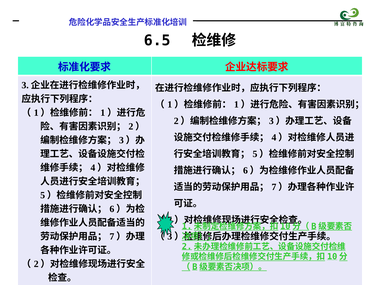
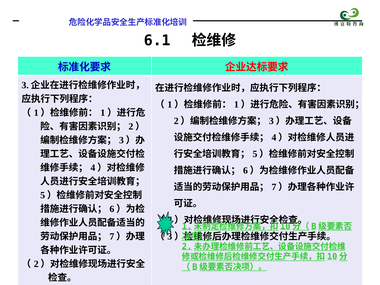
6.5: 6.5 -> 6.1
